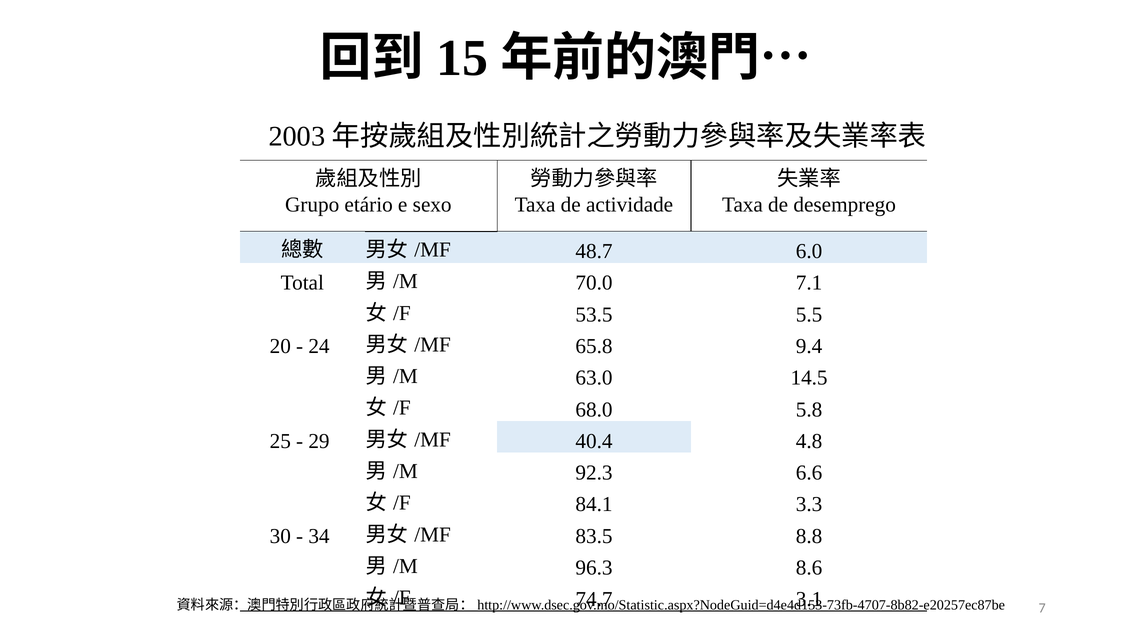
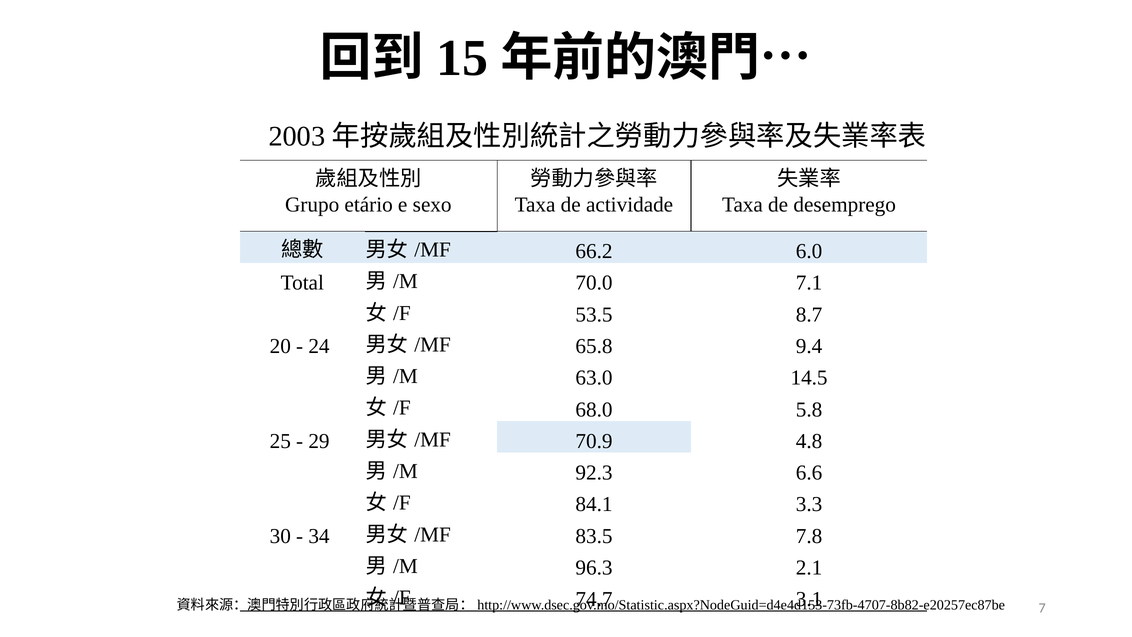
48.7: 48.7 -> 66.2
5.5: 5.5 -> 8.7
40.4: 40.4 -> 70.9
8.8: 8.8 -> 7.8
8.6: 8.6 -> 2.1
